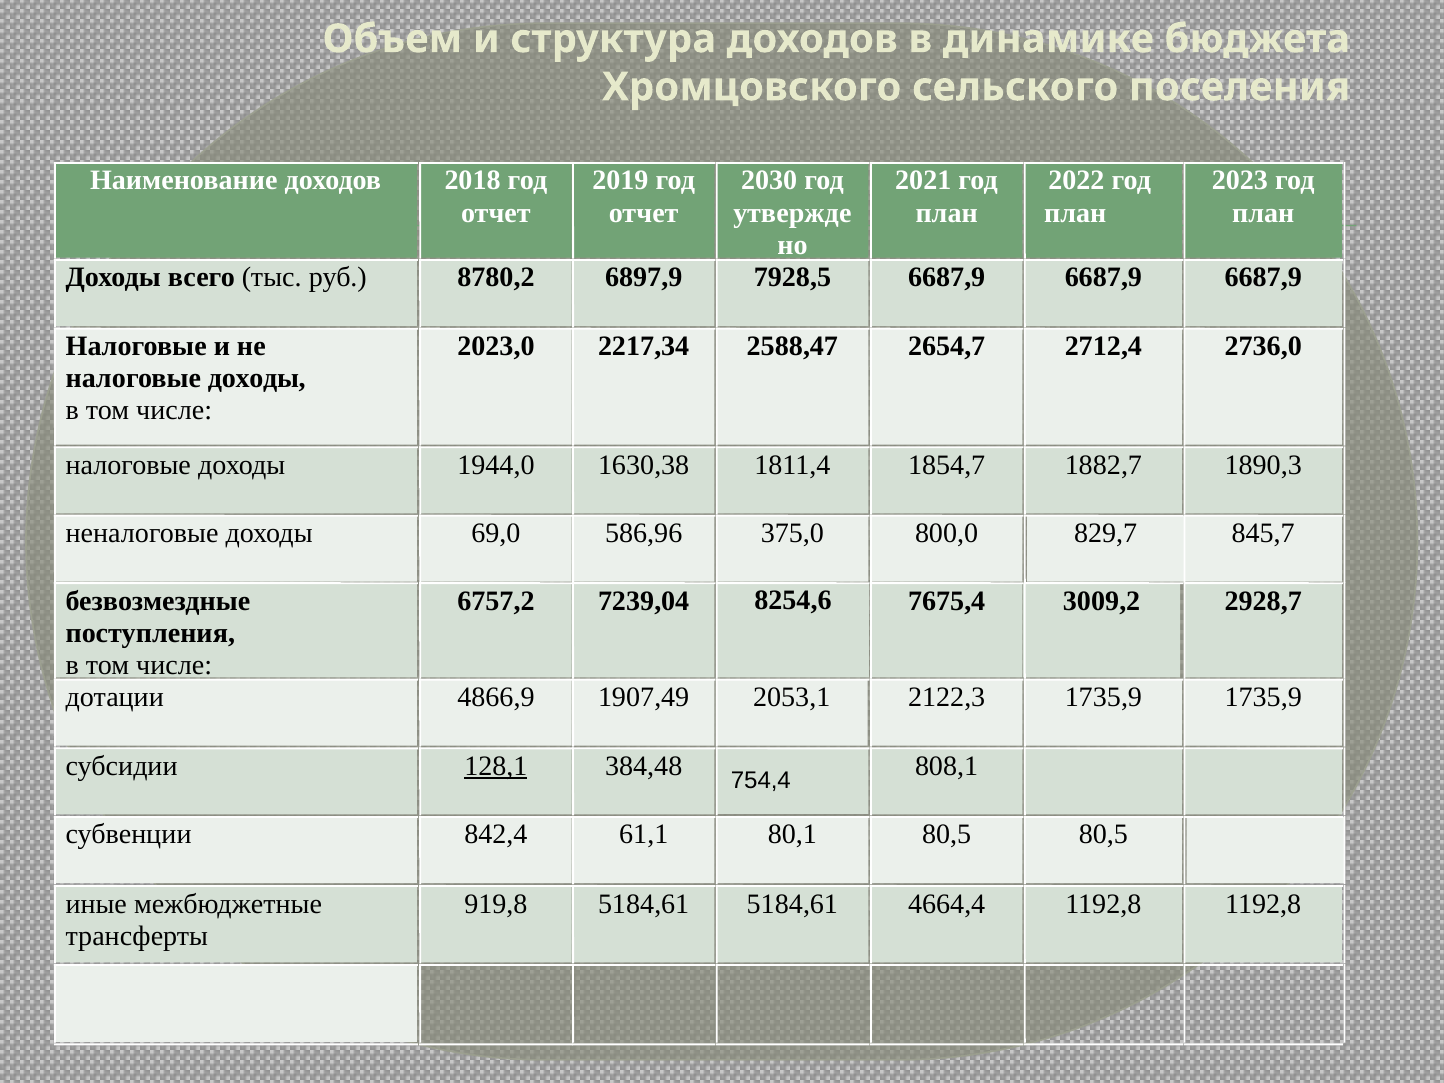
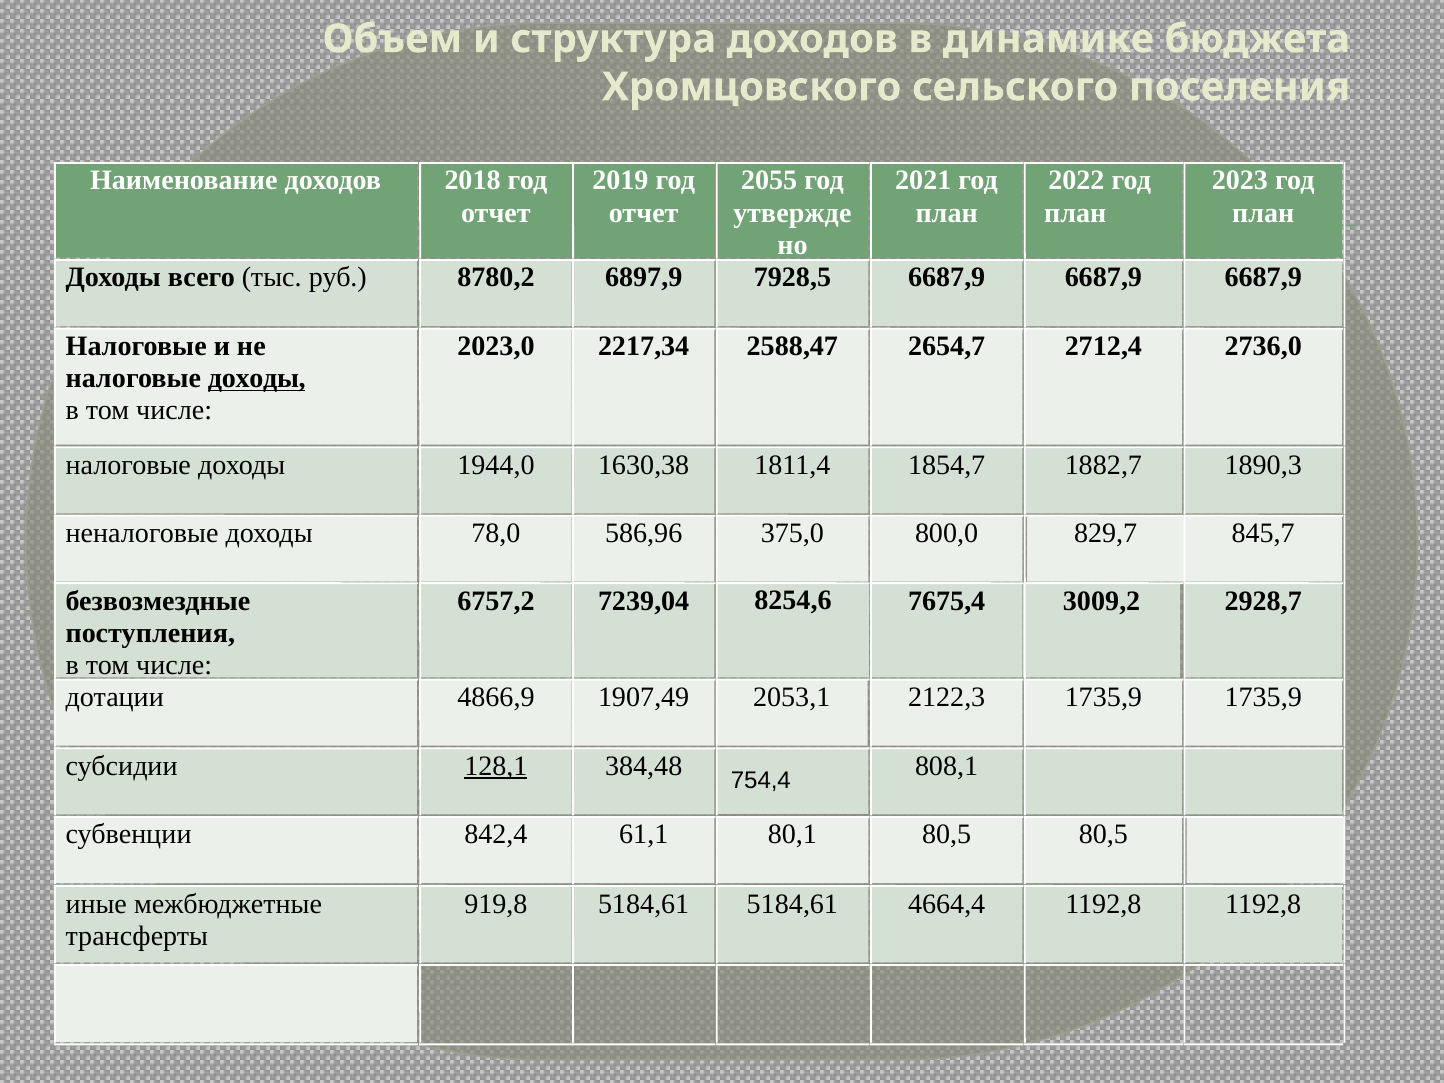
2030: 2030 -> 2055
доходы at (257, 378) underline: none -> present
69,0: 69,0 -> 78,0
